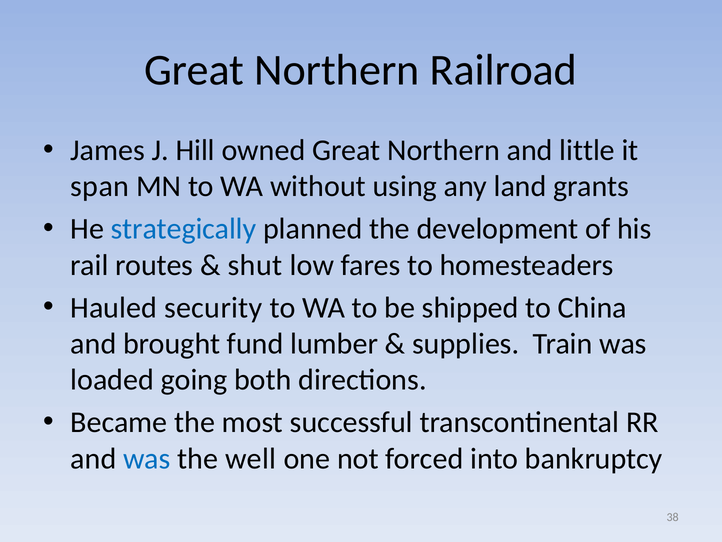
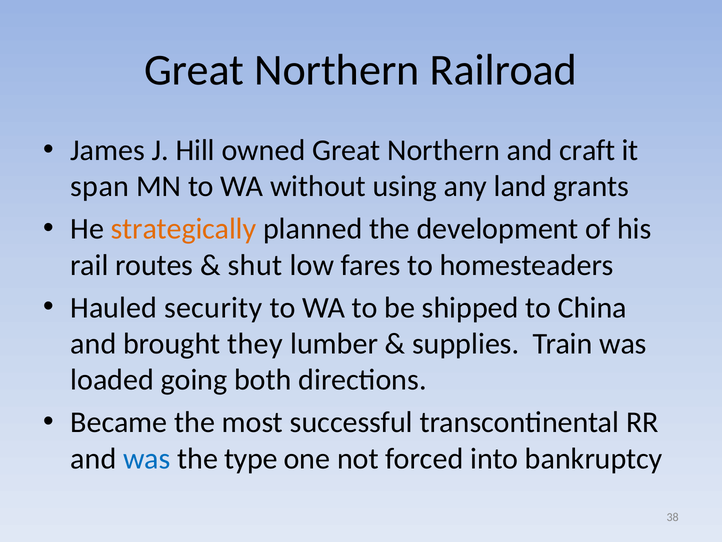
little: little -> craft
strategically colour: blue -> orange
fund: fund -> they
well: well -> type
